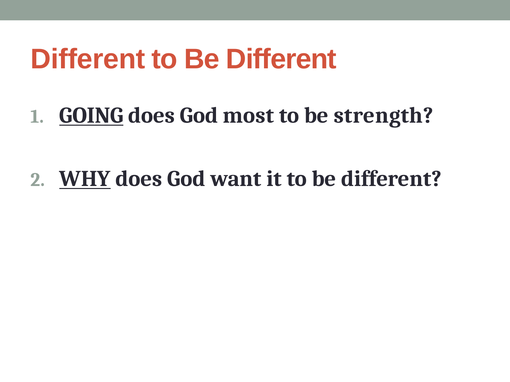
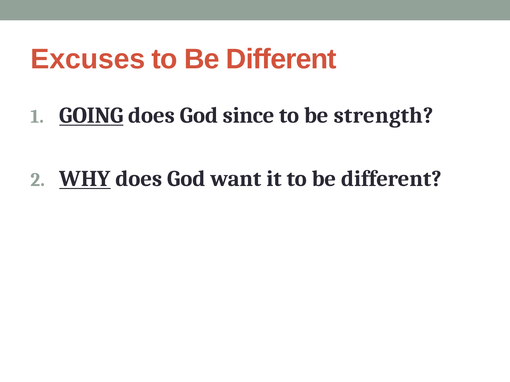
Different at (88, 59): Different -> Excuses
most: most -> since
